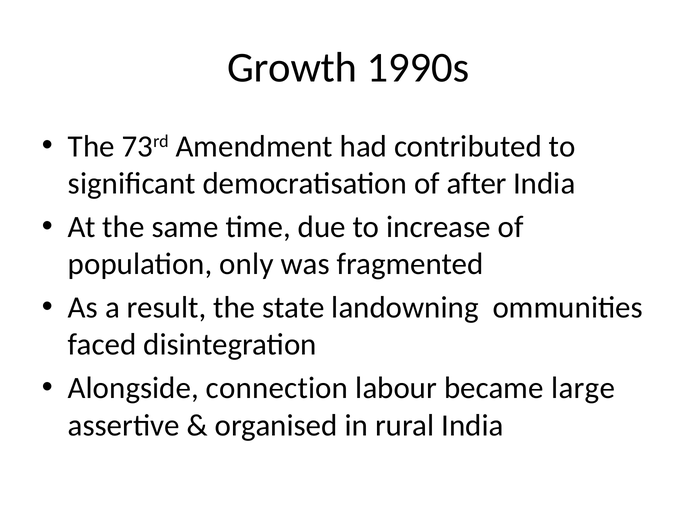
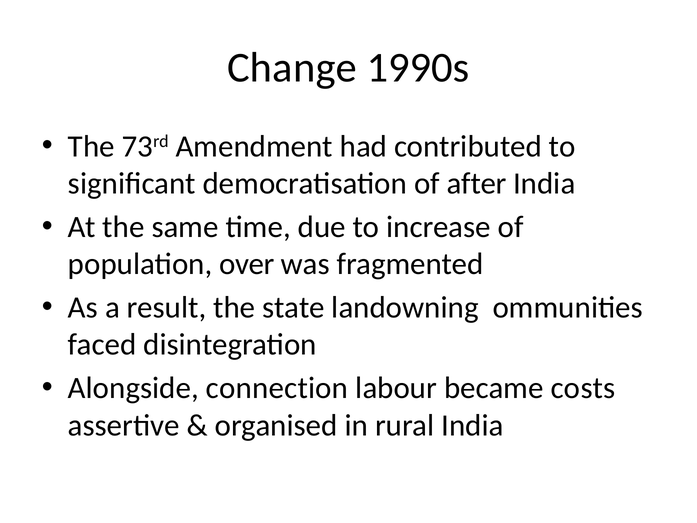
Growth: Growth -> Change
only: only -> over
large: large -> costs
